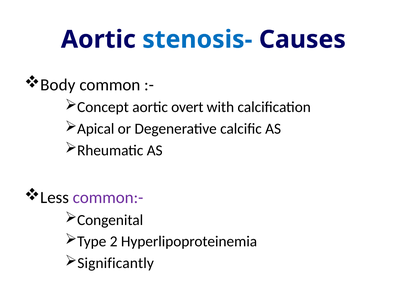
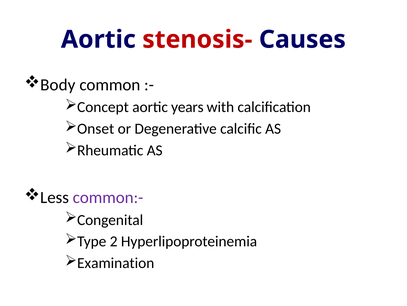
stenosis- colour: blue -> red
overt: overt -> years
Apical: Apical -> Onset
Significantly: Significantly -> Examination
